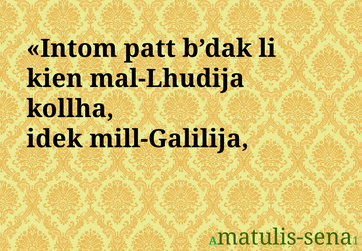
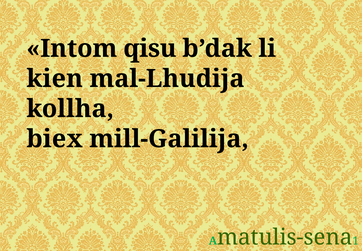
patt: patt -> qisu
idek: idek -> biex
